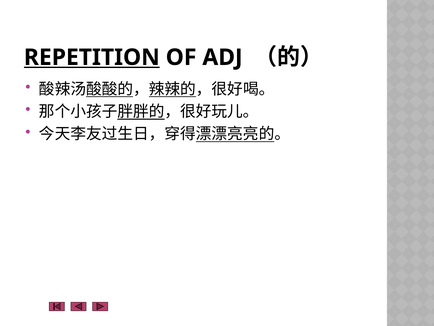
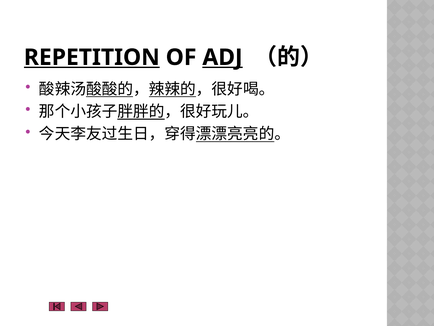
ADJ underline: none -> present
